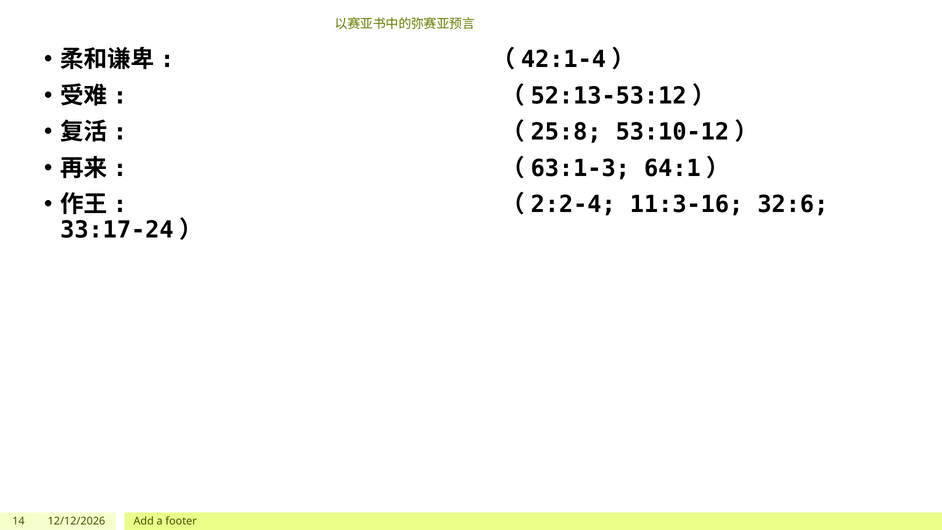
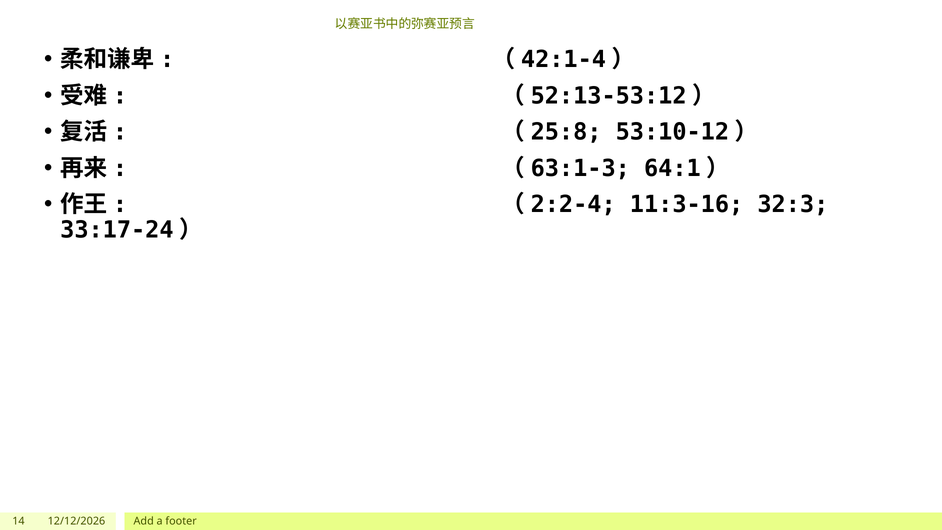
32:6: 32:6 -> 32:3
